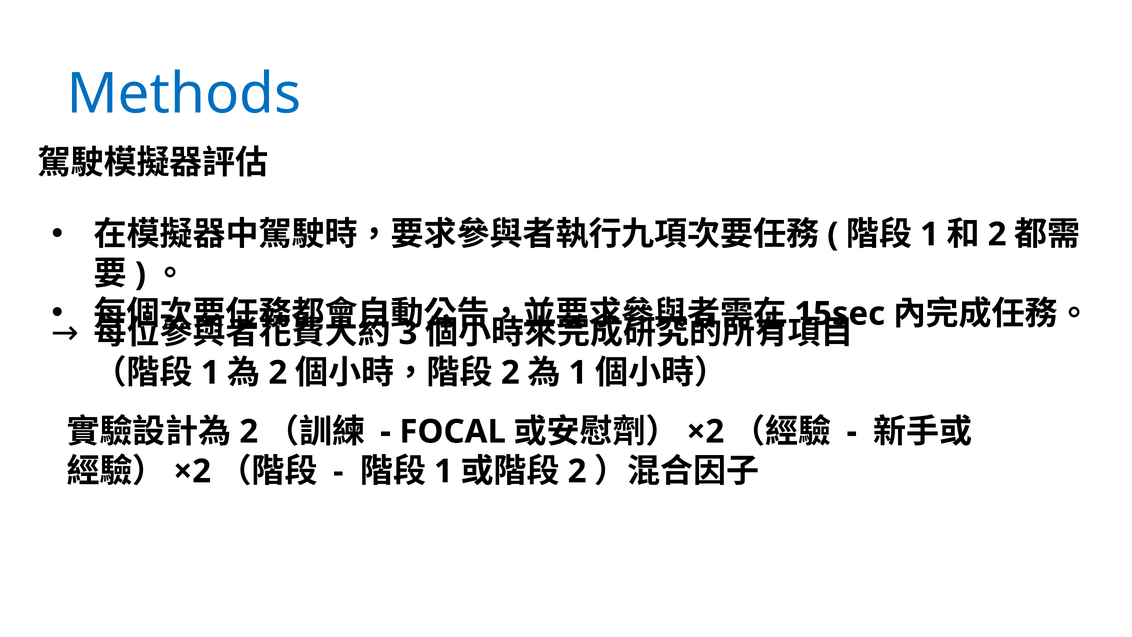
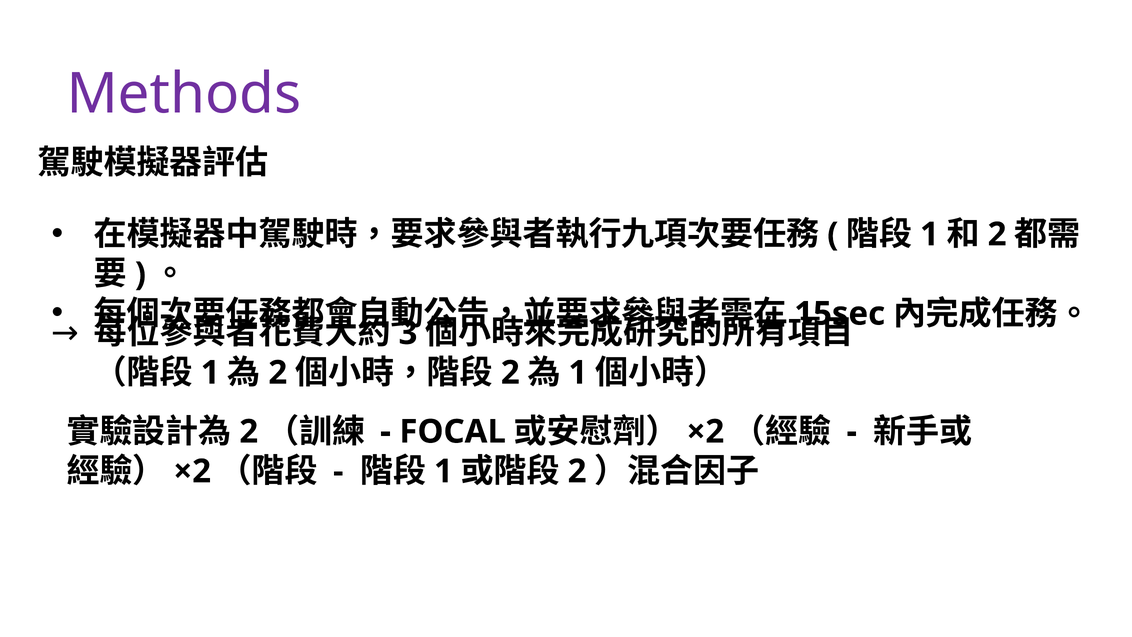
Methods colour: blue -> purple
